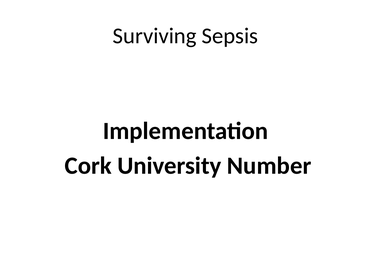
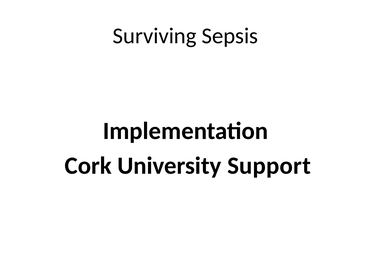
Number: Number -> Support
